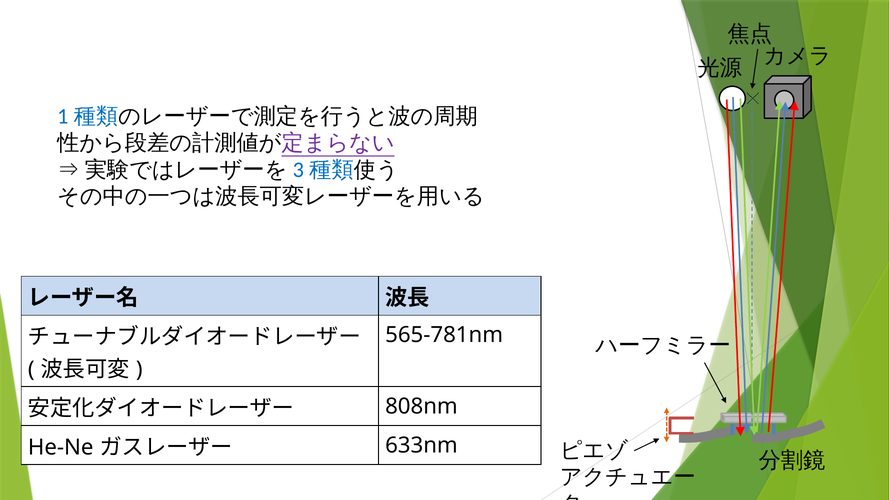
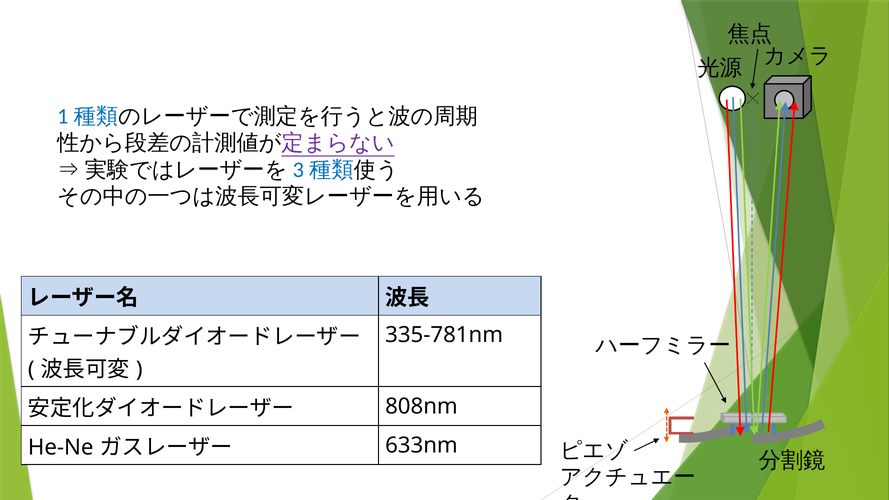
565-781nm: 565-781nm -> 335-781nm
